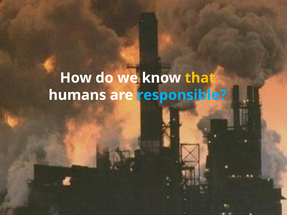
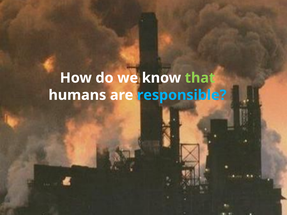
that colour: yellow -> light green
